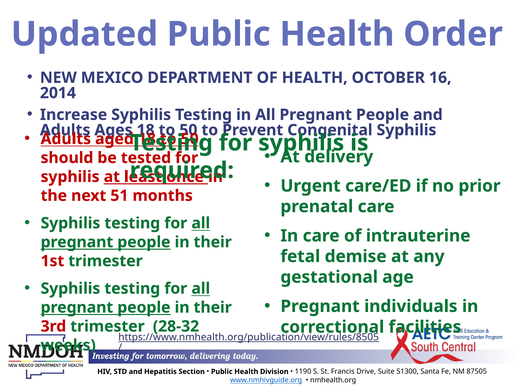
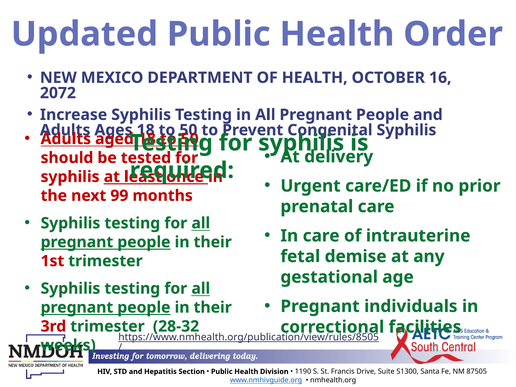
2014: 2014 -> 2072
51: 51 -> 99
